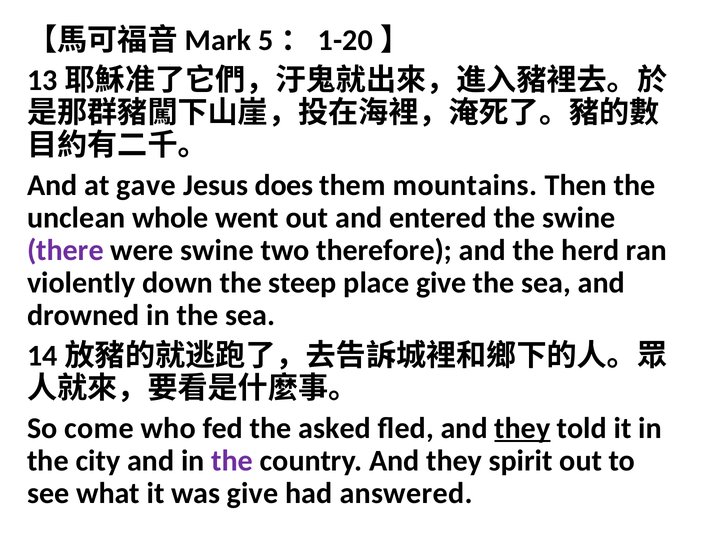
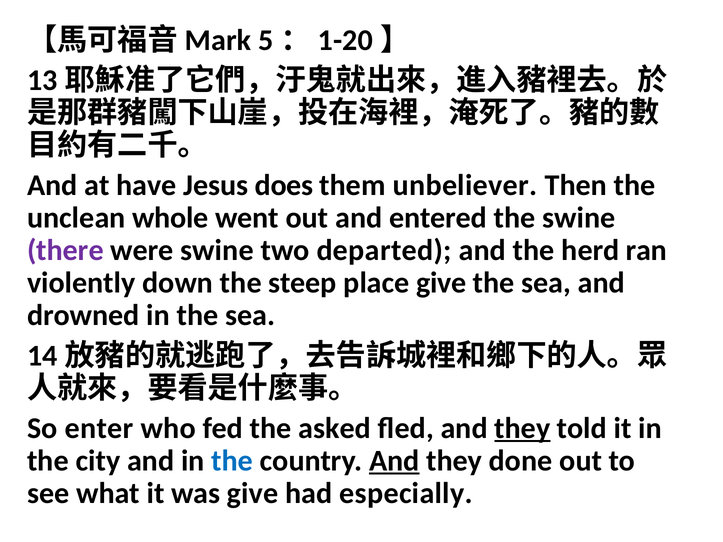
gave: gave -> have
mountains: mountains -> unbeliever
therefore: therefore -> departed
come: come -> enter
the at (232, 461) colour: purple -> blue
And at (394, 461) underline: none -> present
spirit: spirit -> done
answered: answered -> especially
